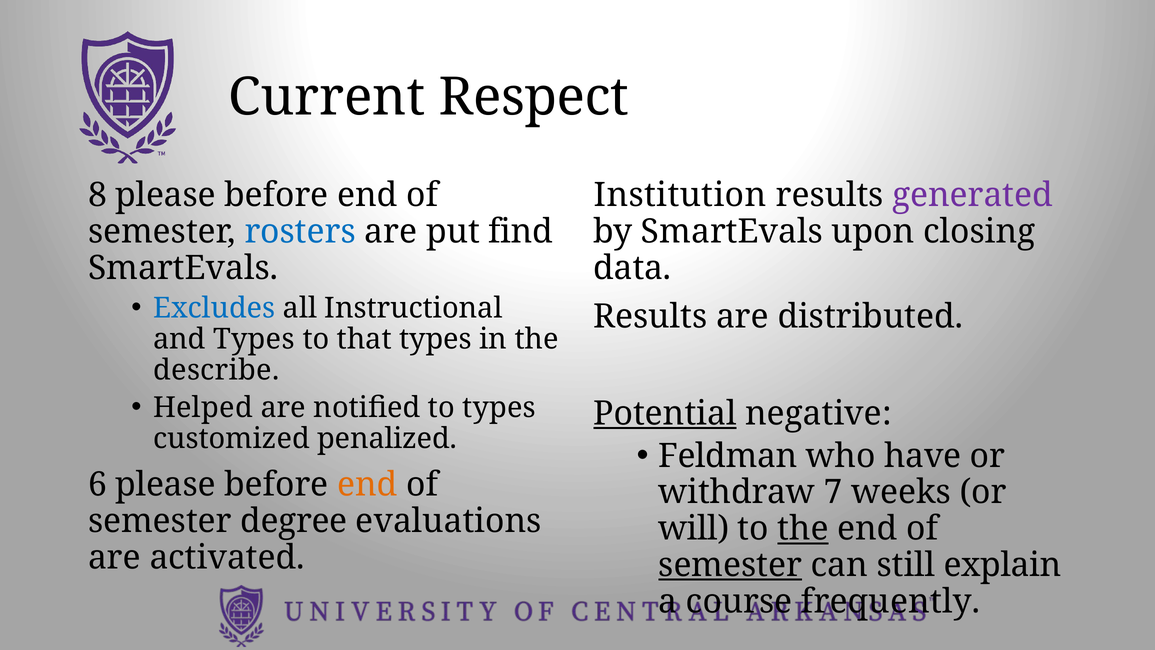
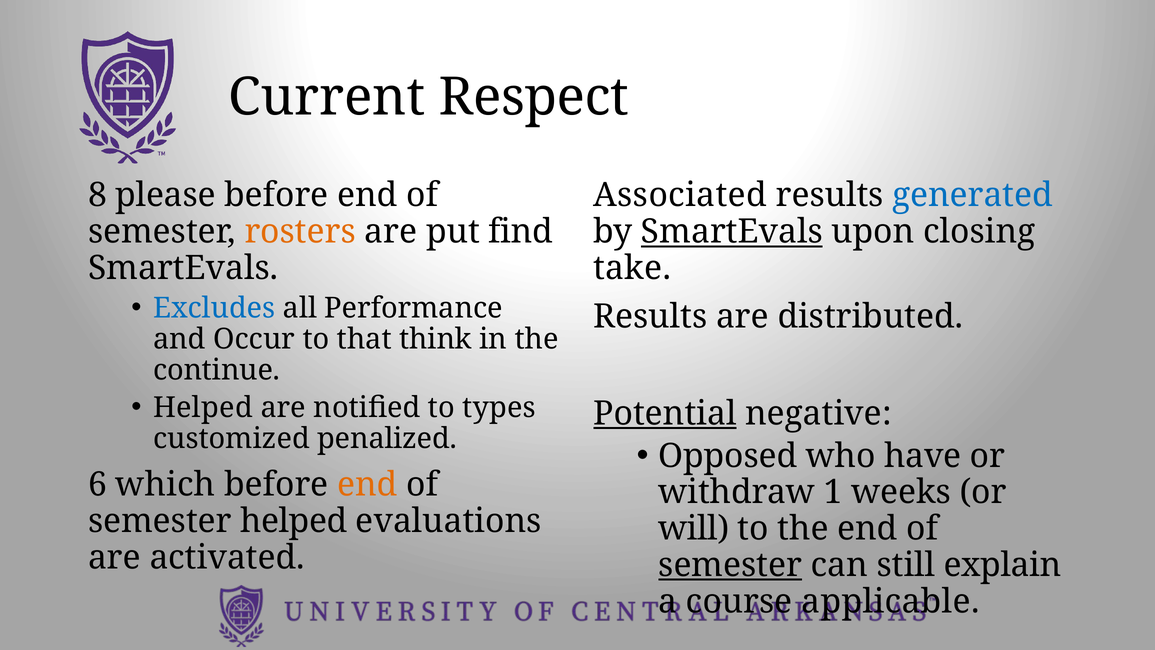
Institution: Institution -> Associated
generated colour: purple -> blue
rosters colour: blue -> orange
SmartEvals at (732, 232) underline: none -> present
data: data -> take
Instructional: Instructional -> Performance
and Types: Types -> Occur
that types: types -> think
describe: describe -> continue
Feldman: Feldman -> Opposed
6 please: please -> which
7: 7 -> 1
semester degree: degree -> helped
the at (803, 529) underline: present -> none
frequently: frequently -> applicable
